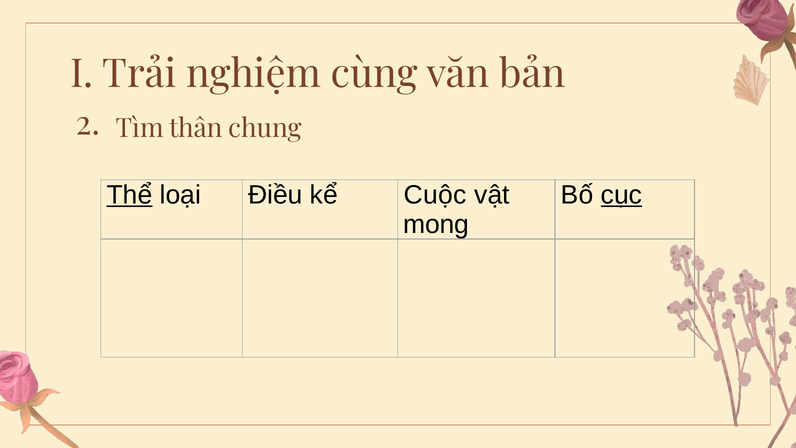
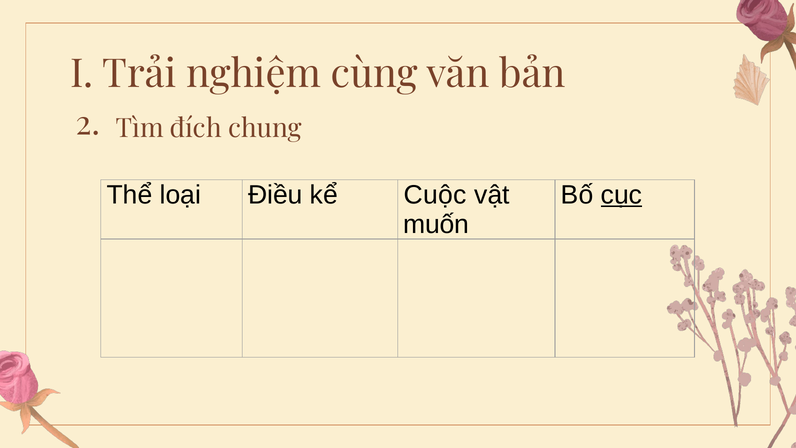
thân: thân -> đích
Thể underline: present -> none
mong: mong -> muốn
